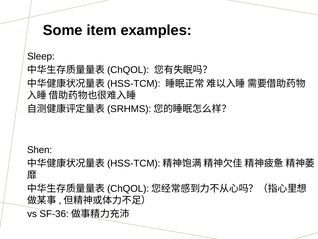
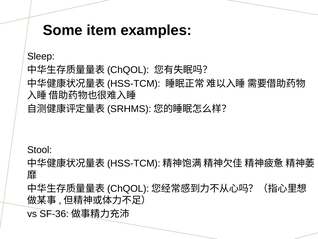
Shen: Shen -> Stool
